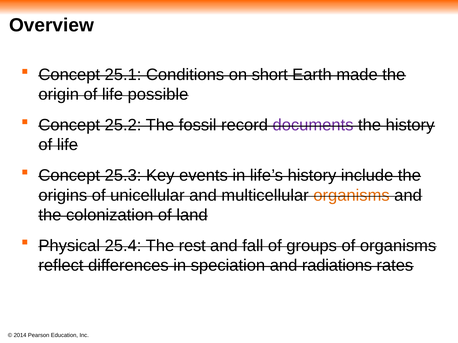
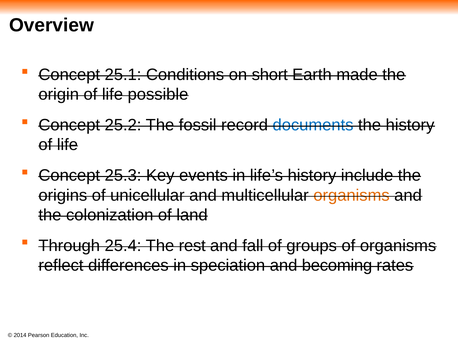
documents colour: purple -> blue
Physical: Physical -> Through
radiations: radiations -> becoming
